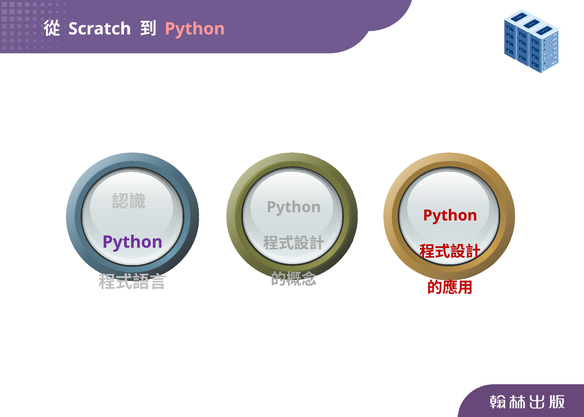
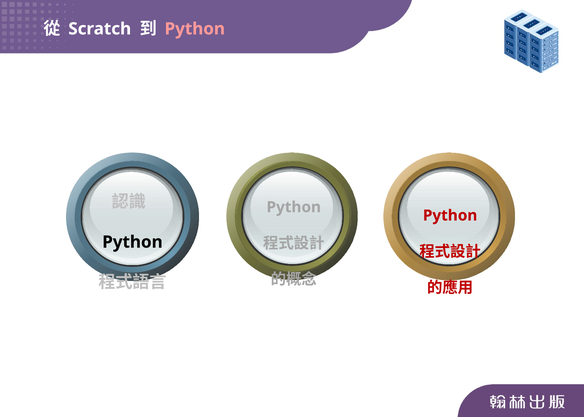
Python at (132, 242) colour: purple -> black
